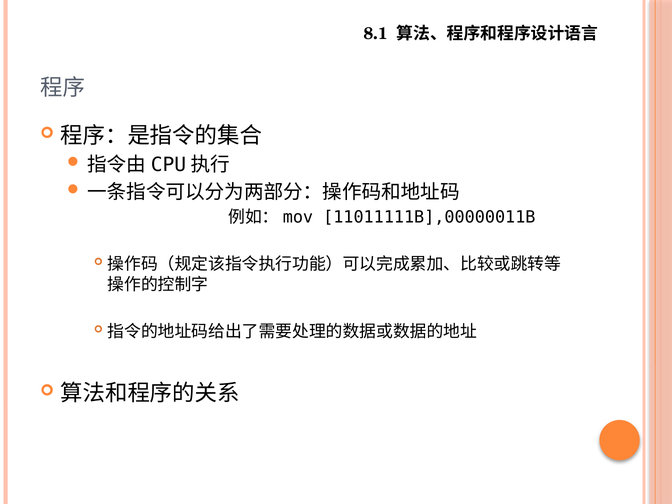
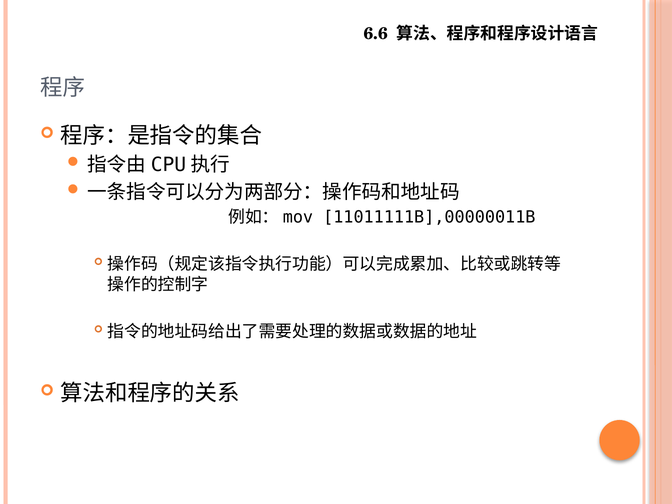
8.1: 8.1 -> 6.6
